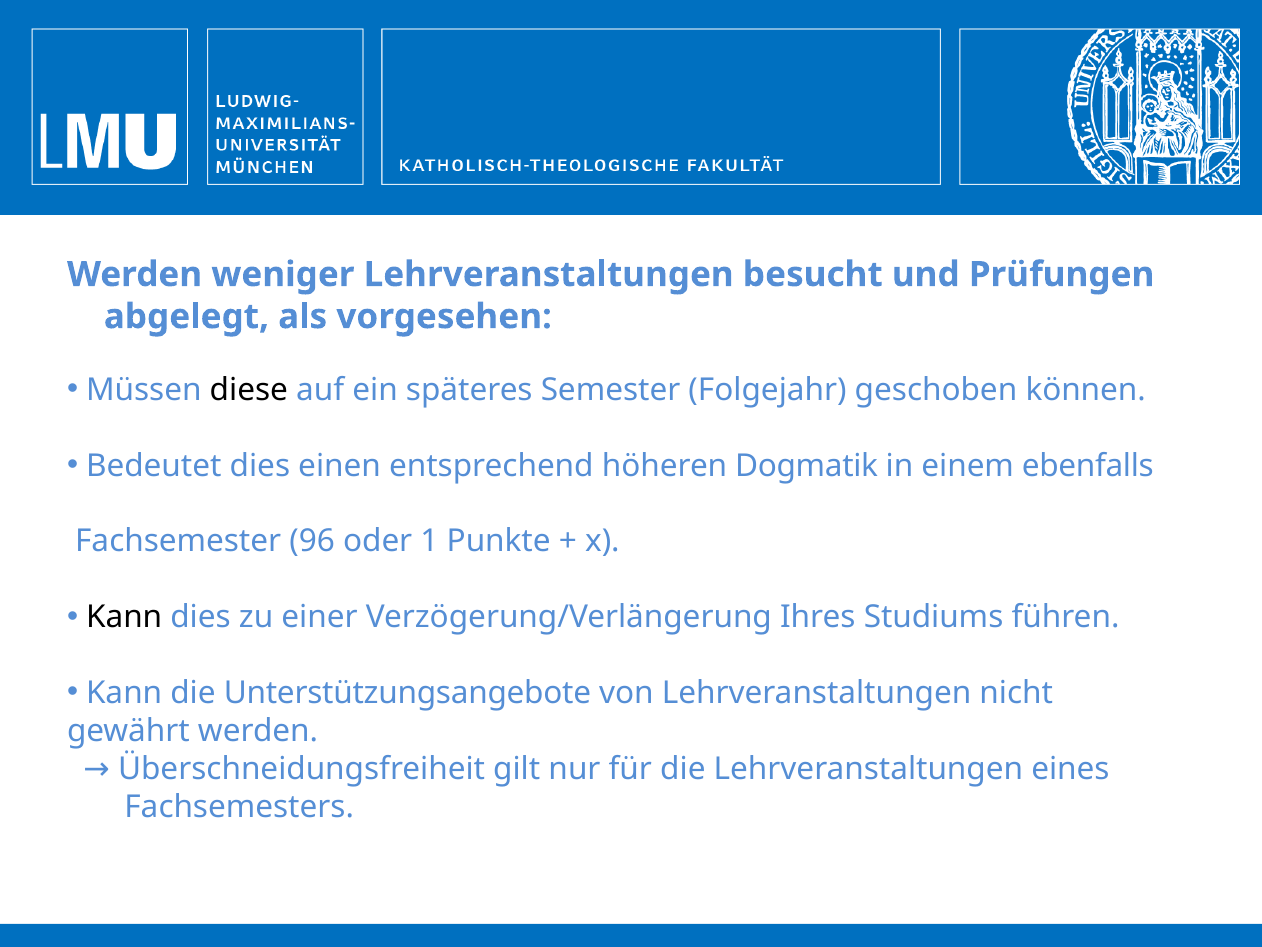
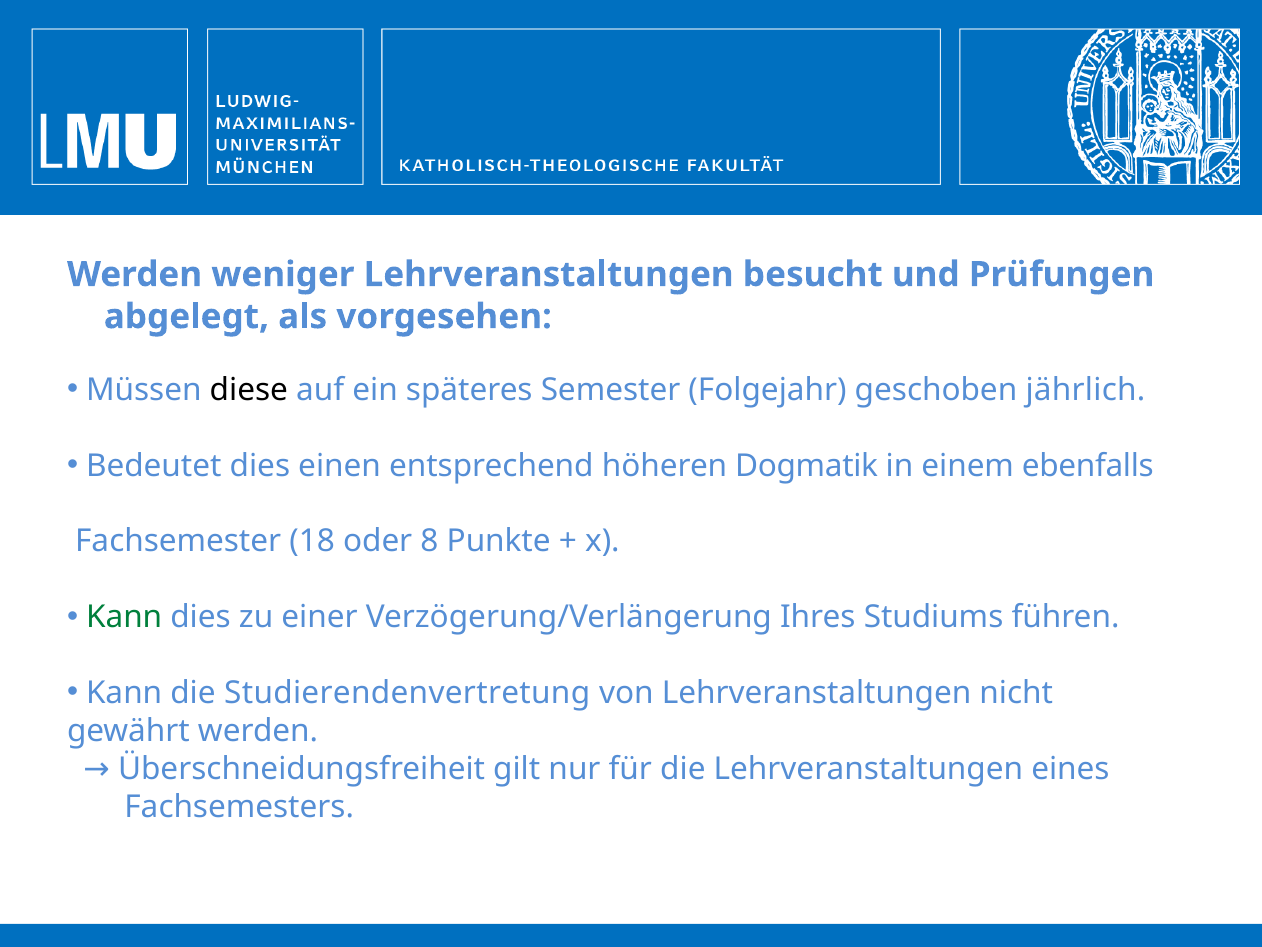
können: können -> jährlich
96: 96 -> 18
1: 1 -> 8
Kann at (124, 617) colour: black -> green
Unterstützungsangebote: Unterstützungsangebote -> Studierendenvertretung
